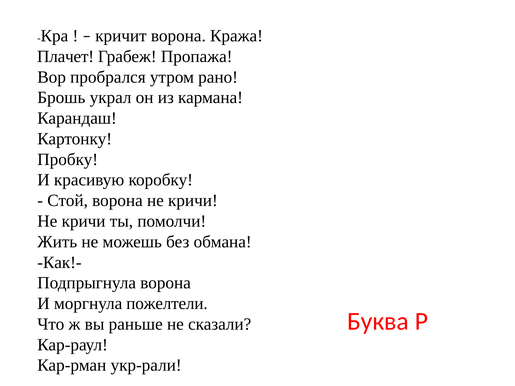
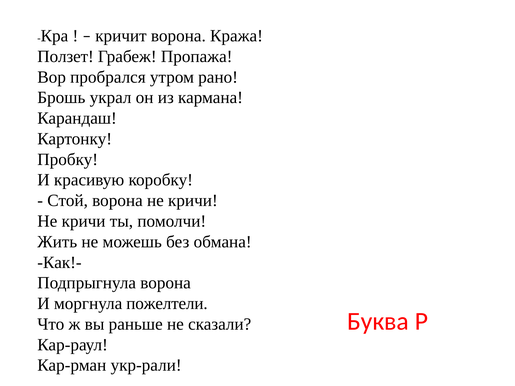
Плачет: Плачет -> Ползет
